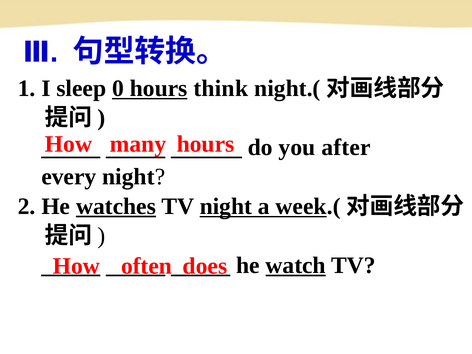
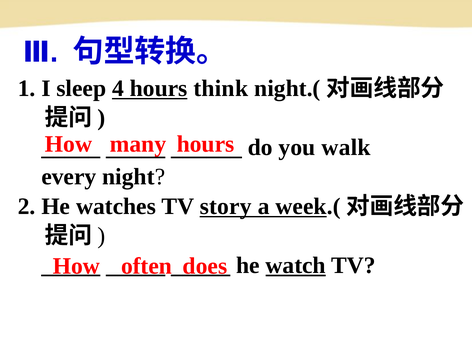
0: 0 -> 4
after: after -> walk
watches underline: present -> none
TV night: night -> story
